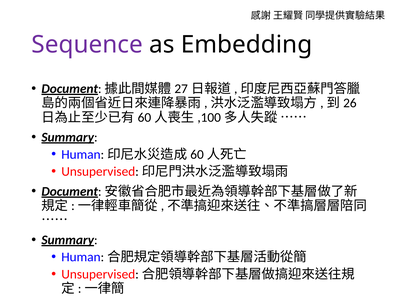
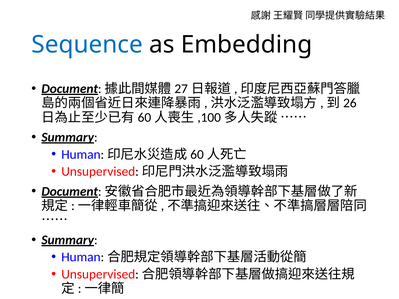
Sequence colour: purple -> blue
